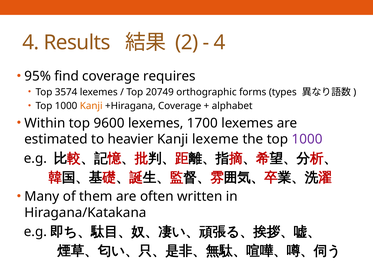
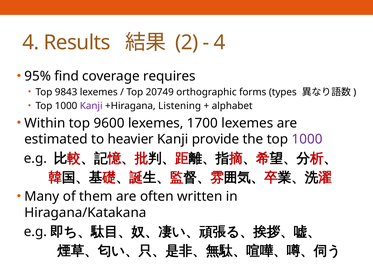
3574: 3574 -> 9843
Kanji at (91, 106) colour: orange -> purple
+Hiragana Coverage: Coverage -> Listening
lexeme: lexeme -> provide
